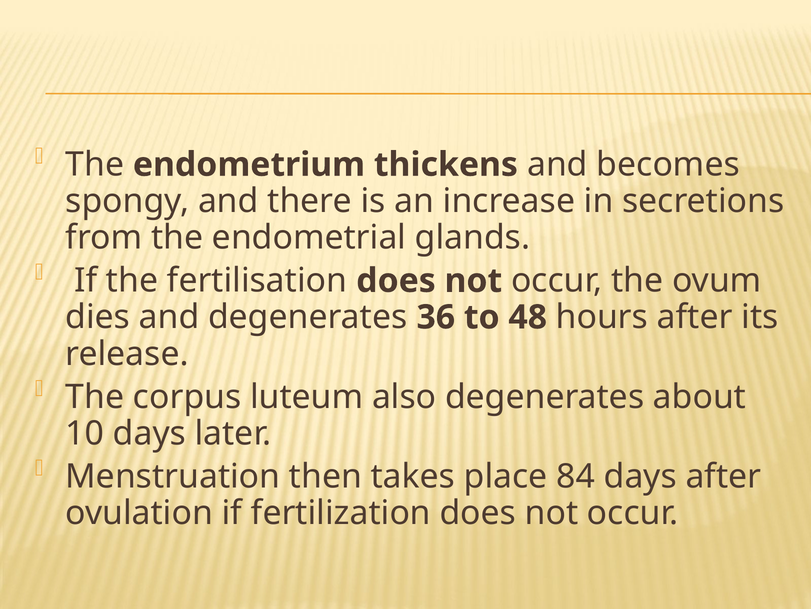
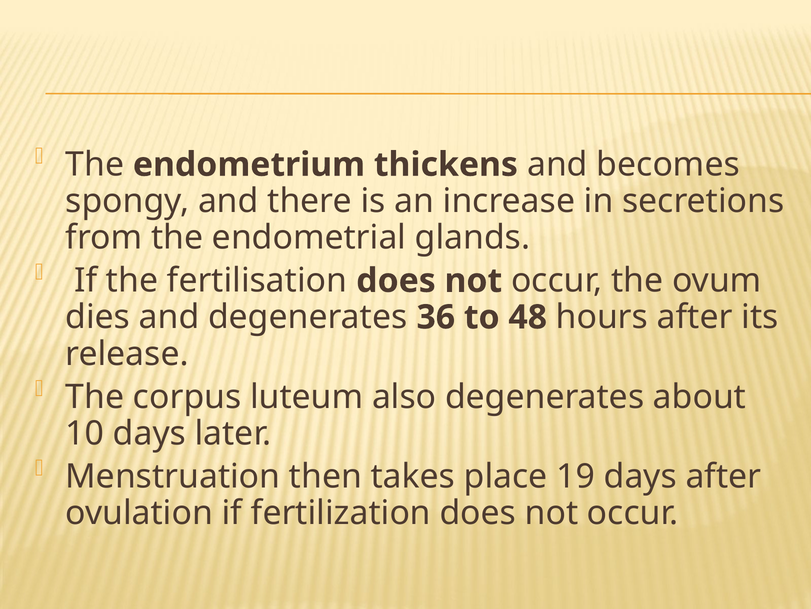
84: 84 -> 19
